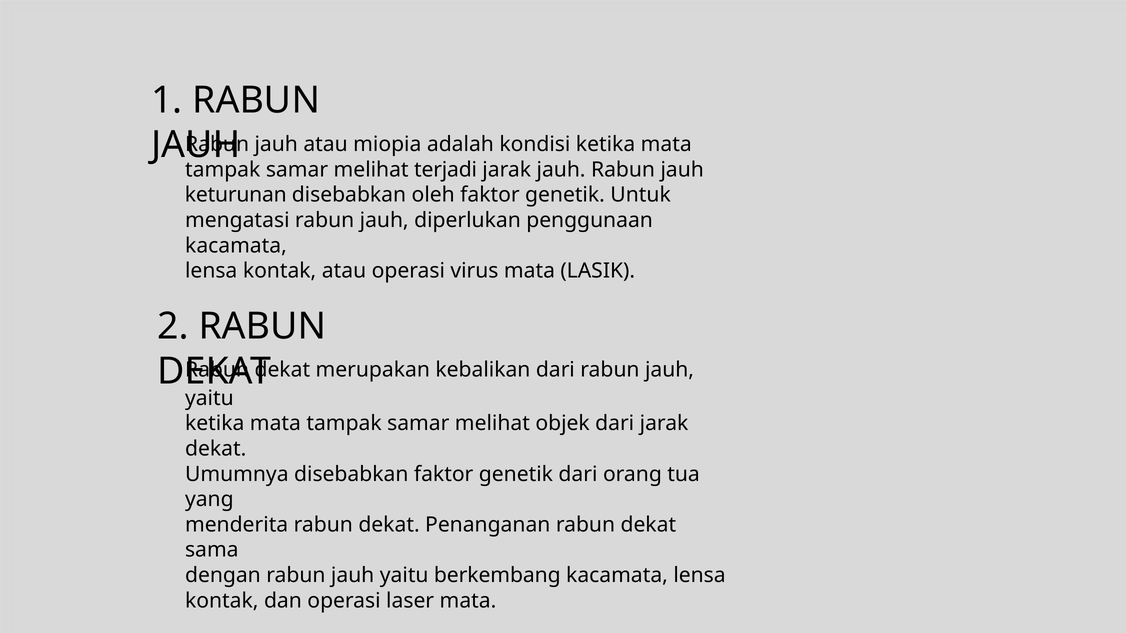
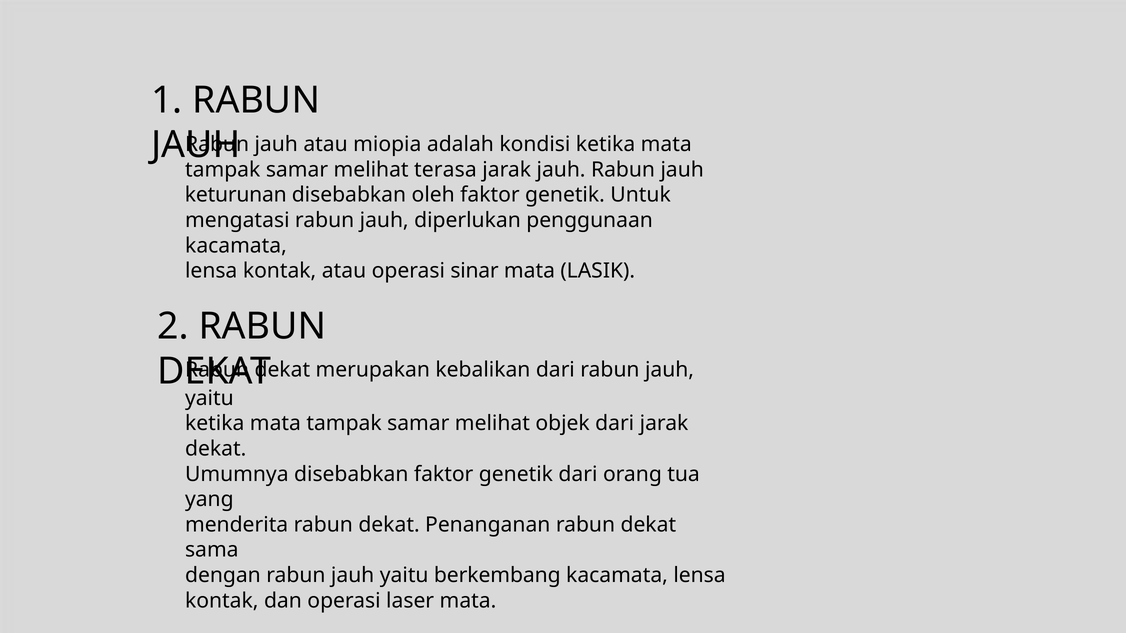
terjadi: terjadi -> terasa
virus: virus -> sinar
